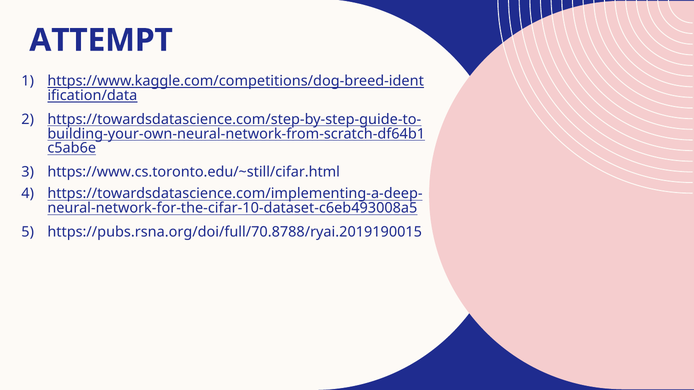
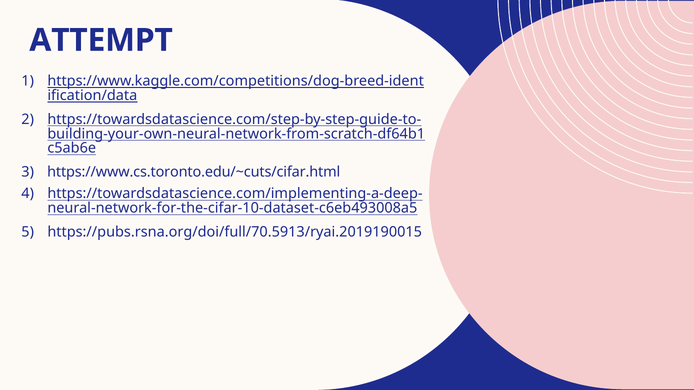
https://www.cs.toronto.edu/~still/cifar.html: https://www.cs.toronto.edu/~still/cifar.html -> https://www.cs.toronto.edu/~cuts/cifar.html
https://pubs.rsna.org/doi/full/70.8788/ryai.2019190015: https://pubs.rsna.org/doi/full/70.8788/ryai.2019190015 -> https://pubs.rsna.org/doi/full/70.5913/ryai.2019190015
